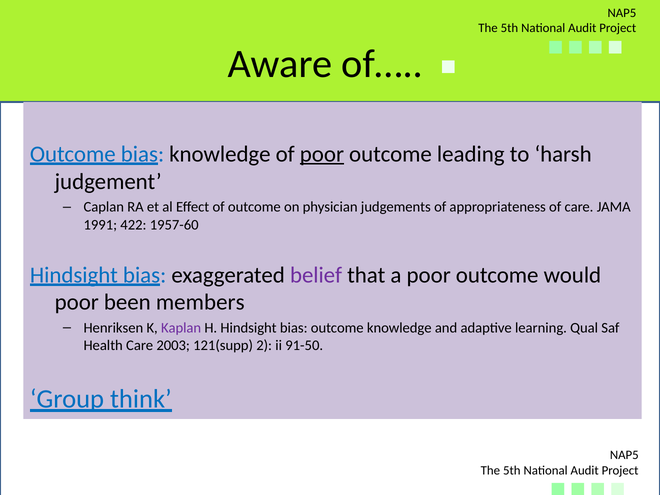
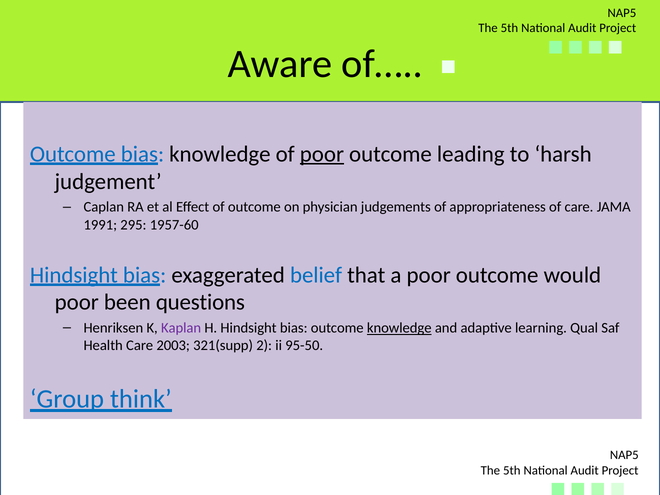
422: 422 -> 295
belief colour: purple -> blue
members: members -> questions
knowledge at (399, 328) underline: none -> present
121(supp: 121(supp -> 321(supp
91-50: 91-50 -> 95-50
